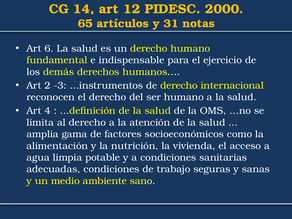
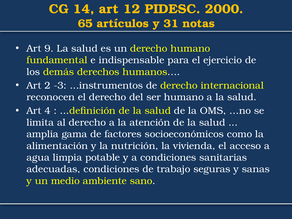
6: 6 -> 9
